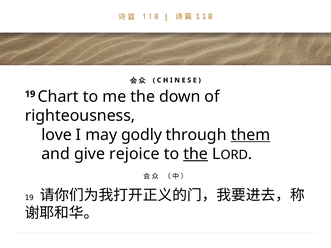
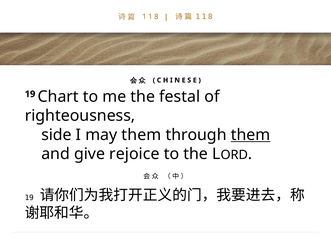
down: down -> festal
love: love -> side
may godly: godly -> them
the at (196, 154) underline: present -> none
